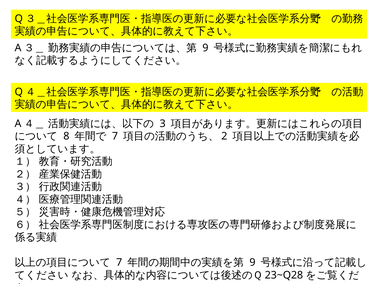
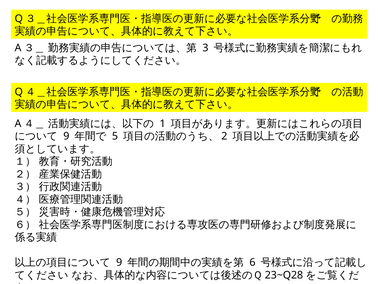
9 at (205, 48): 9 -> 3
3: 3 -> 1
8 at (66, 136): 8 -> 9
7 at (115, 136): 7 -> 5
7 at (119, 262): 7 -> 9
9 at (252, 262): 9 -> 6
